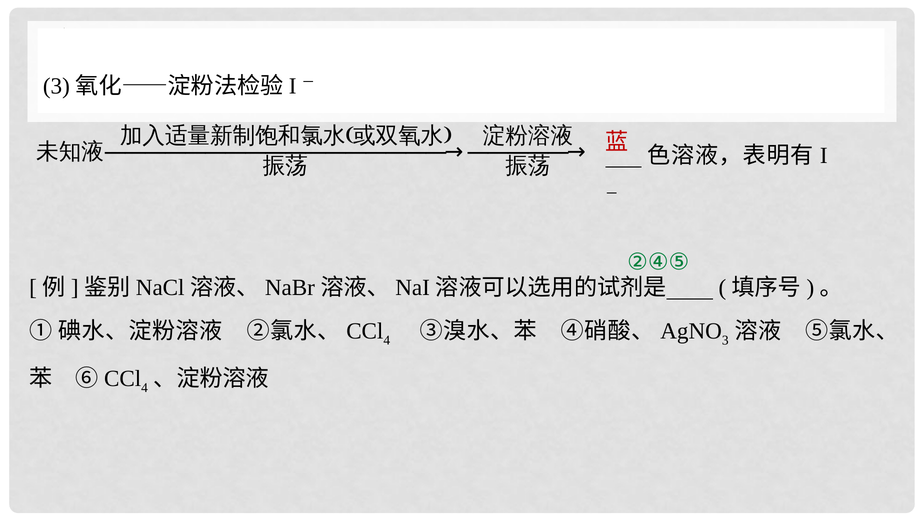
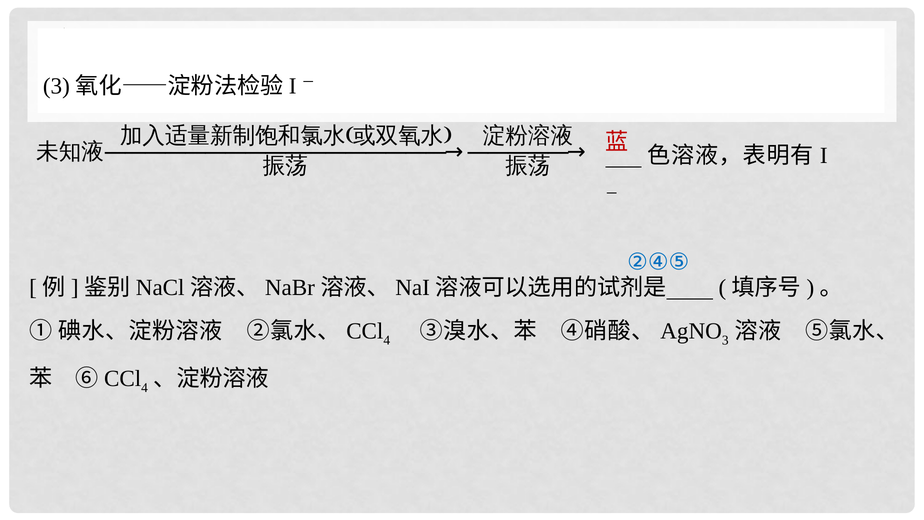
②④⑤ colour: green -> blue
